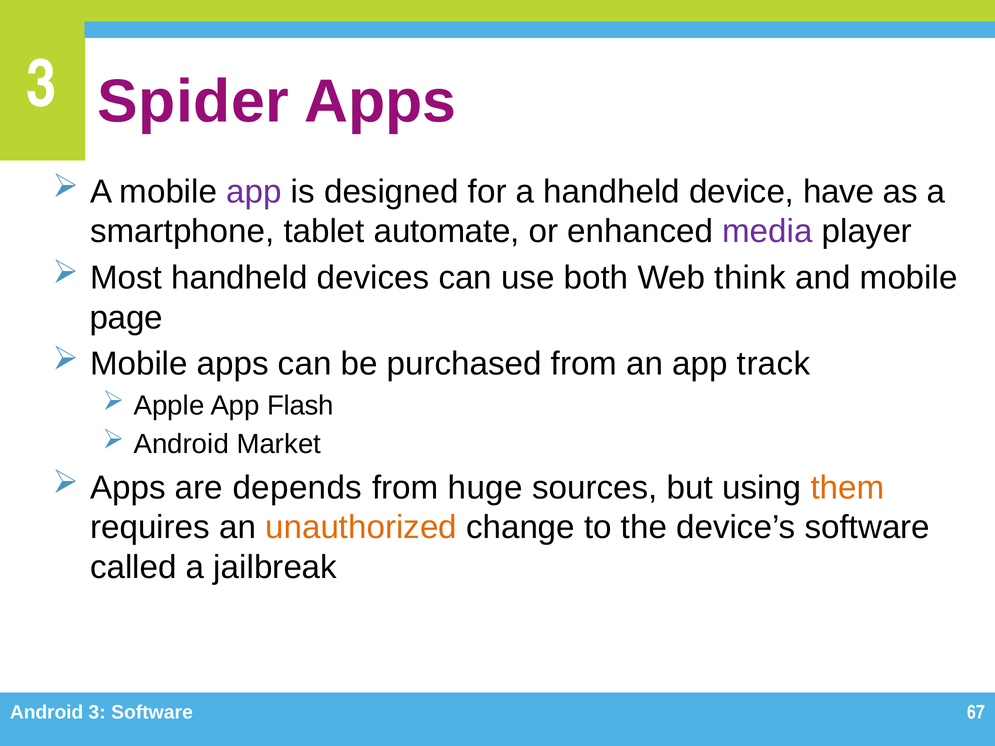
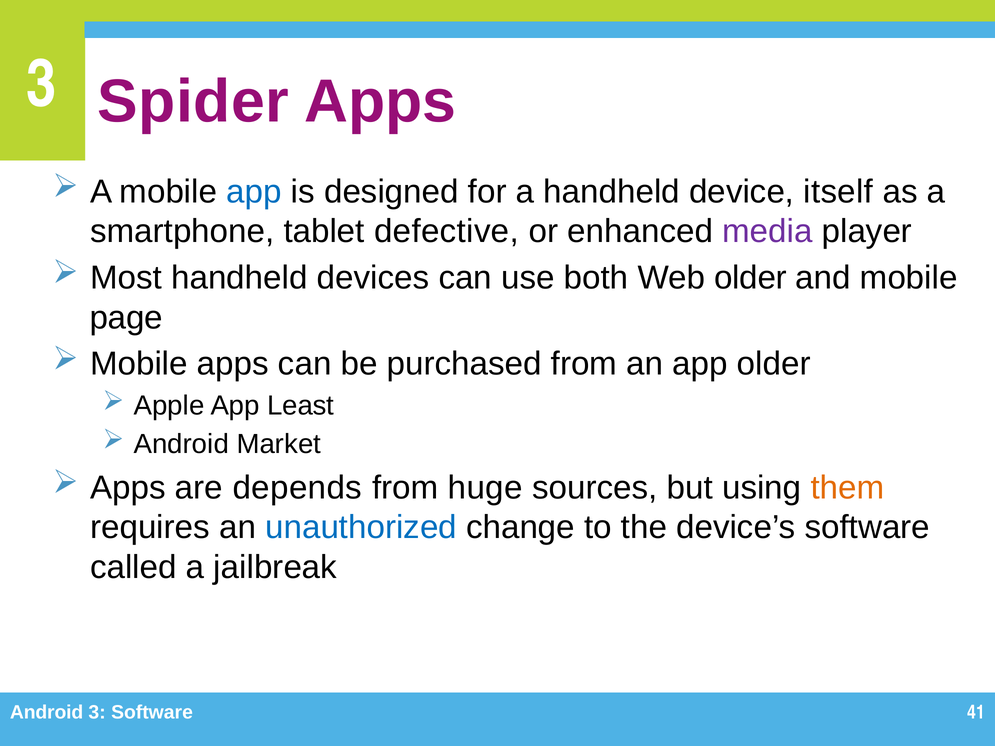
app at (254, 192) colour: purple -> blue
have: have -> itself
automate: automate -> defective
Web think: think -> older
app track: track -> older
Flash: Flash -> Least
unauthorized colour: orange -> blue
67: 67 -> 41
